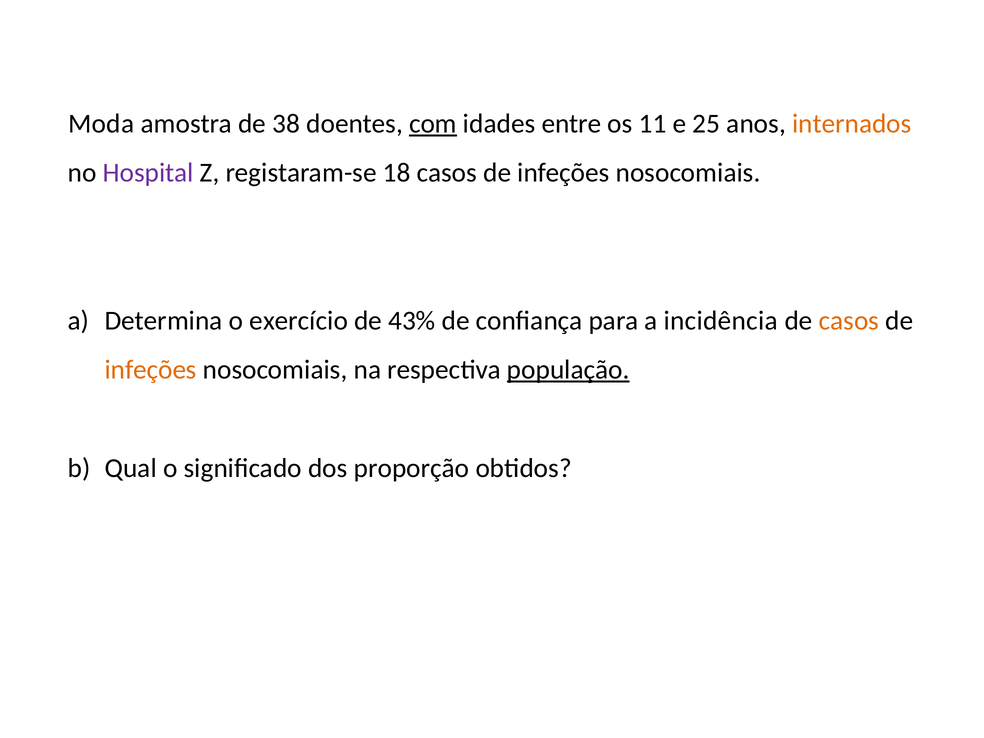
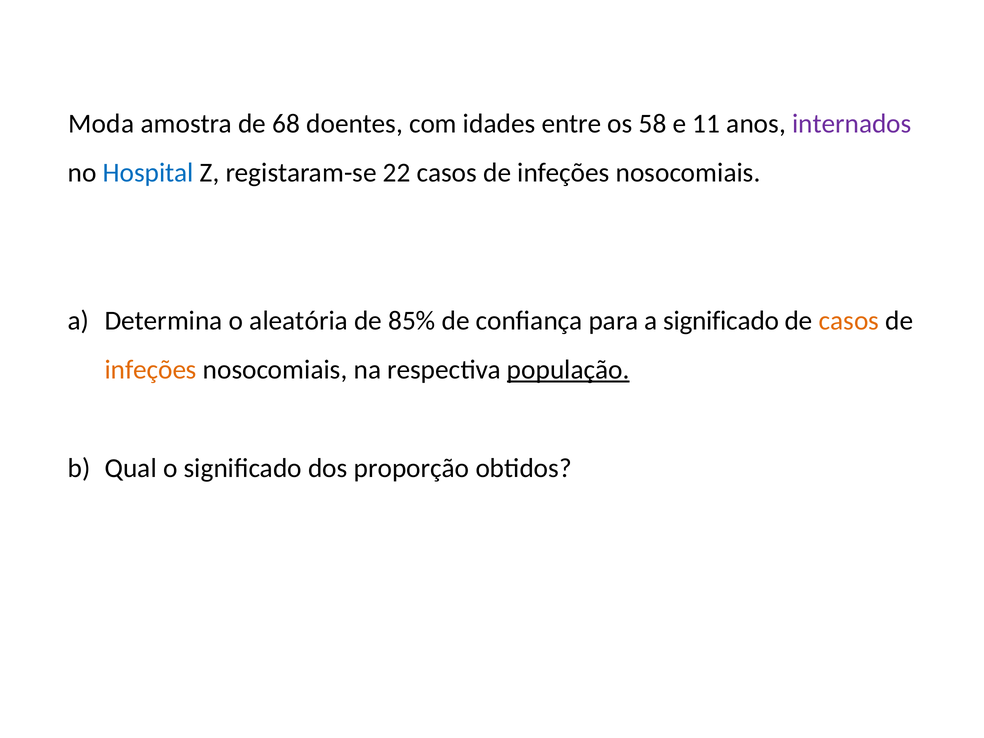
38: 38 -> 68
com underline: present -> none
11: 11 -> 58
25: 25 -> 11
internados colour: orange -> purple
Hospital colour: purple -> blue
18: 18 -> 22
exercício: exercício -> aleatória
43%: 43% -> 85%
a incidência: incidência -> significado
